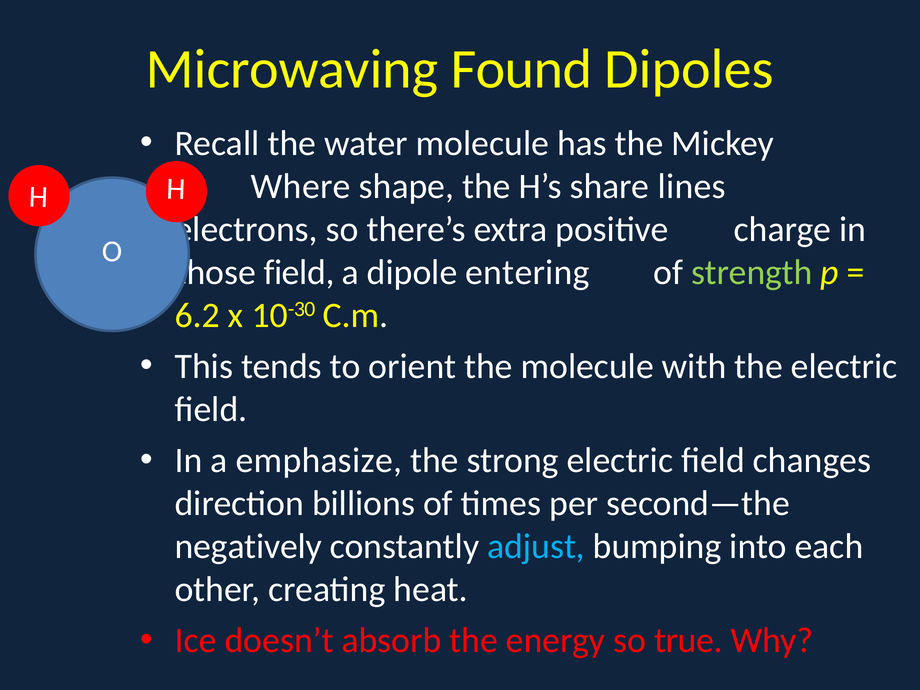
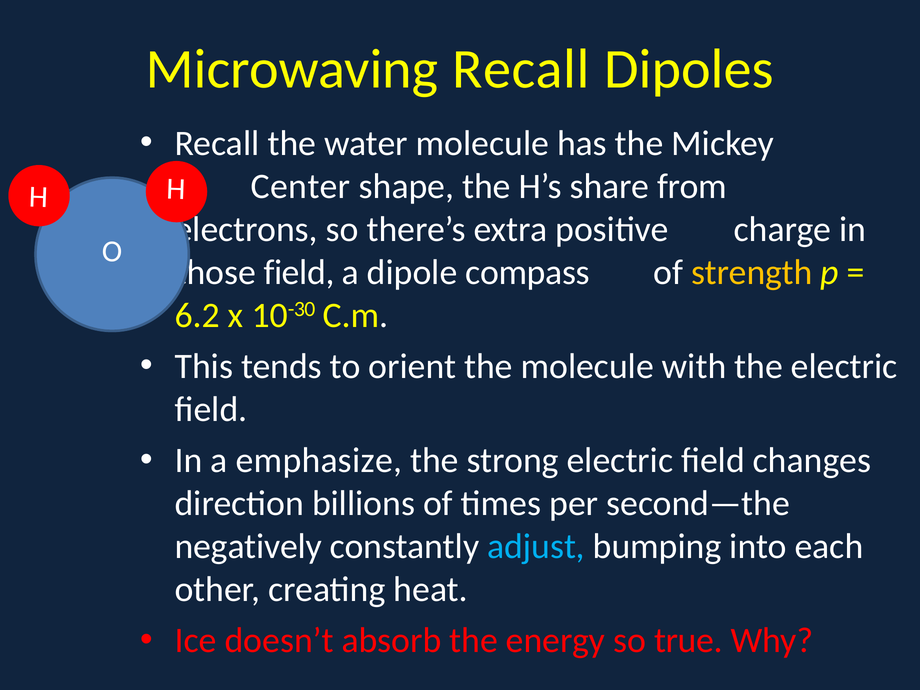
Microwaving Found: Found -> Recall
Where: Where -> Center
lines: lines -> from
entering: entering -> compass
strength colour: light green -> yellow
